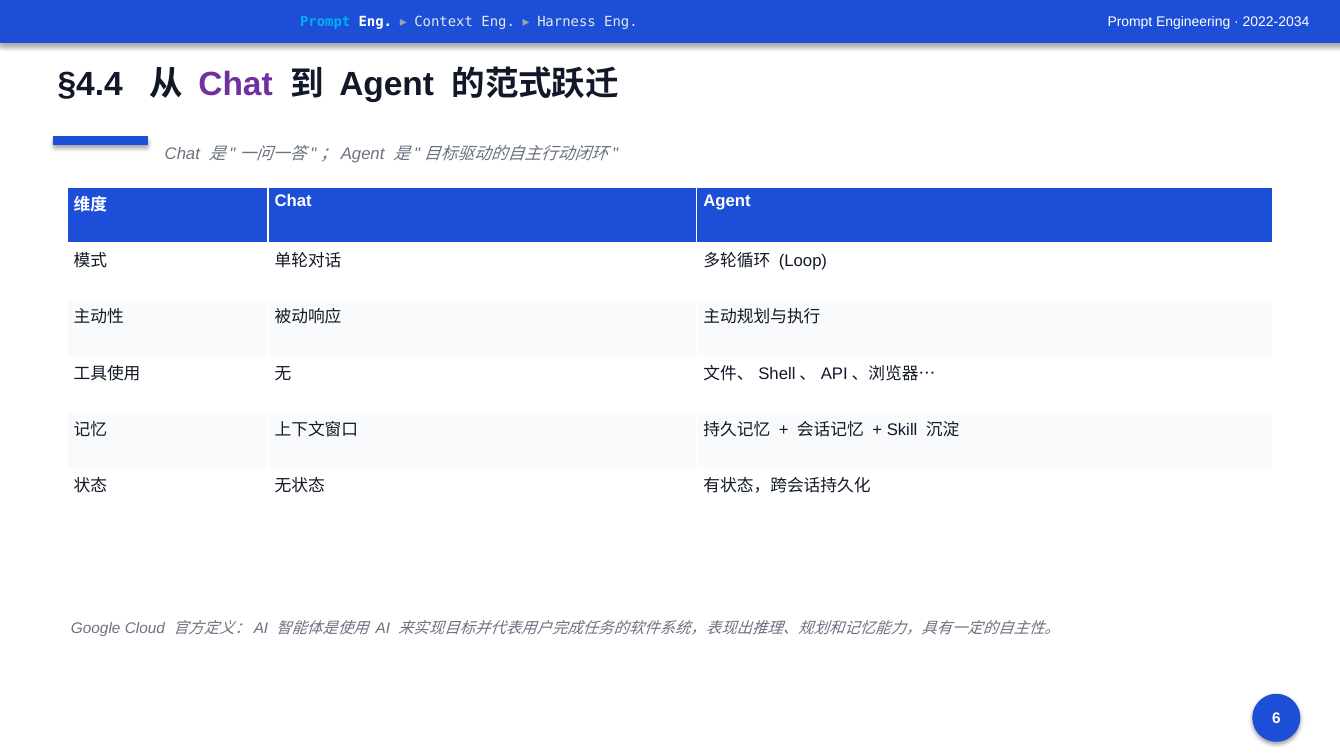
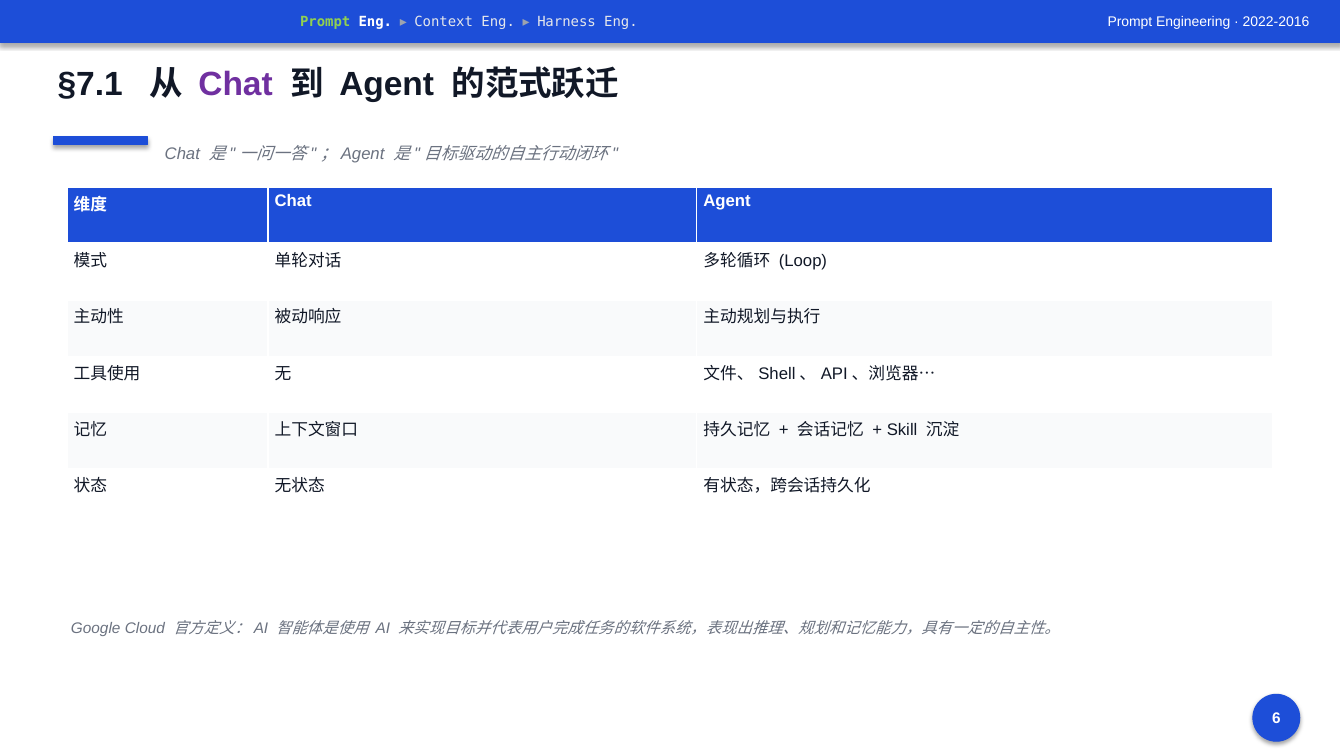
Prompt at (325, 22) colour: light blue -> light green
2022-2034: 2022-2034 -> 2022-2016
§4.4: §4.4 -> §7.1
